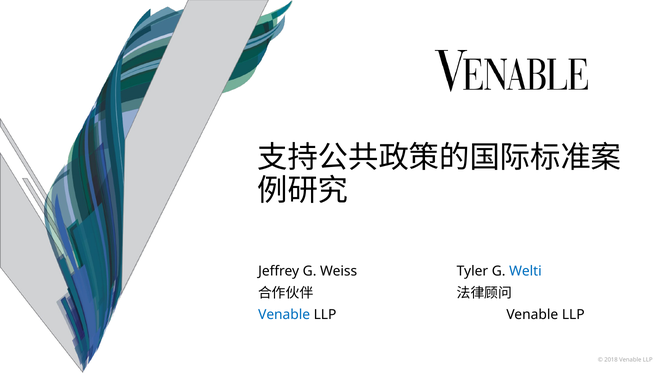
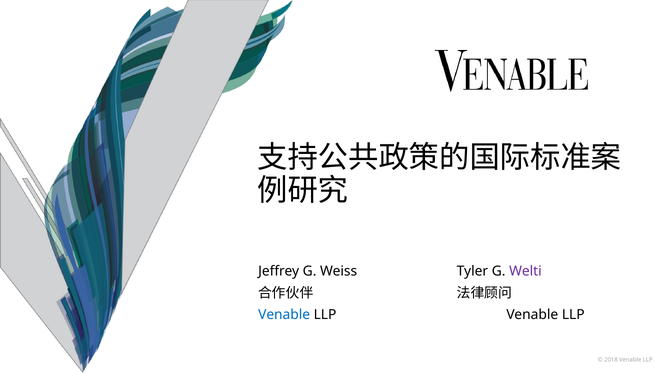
Welti colour: blue -> purple
